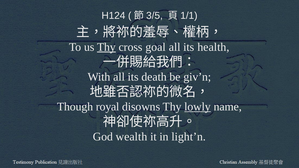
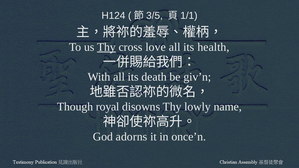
goal: goal -> love
lowly underline: present -> none
wealth: wealth -> adorns
light’n: light’n -> once’n
